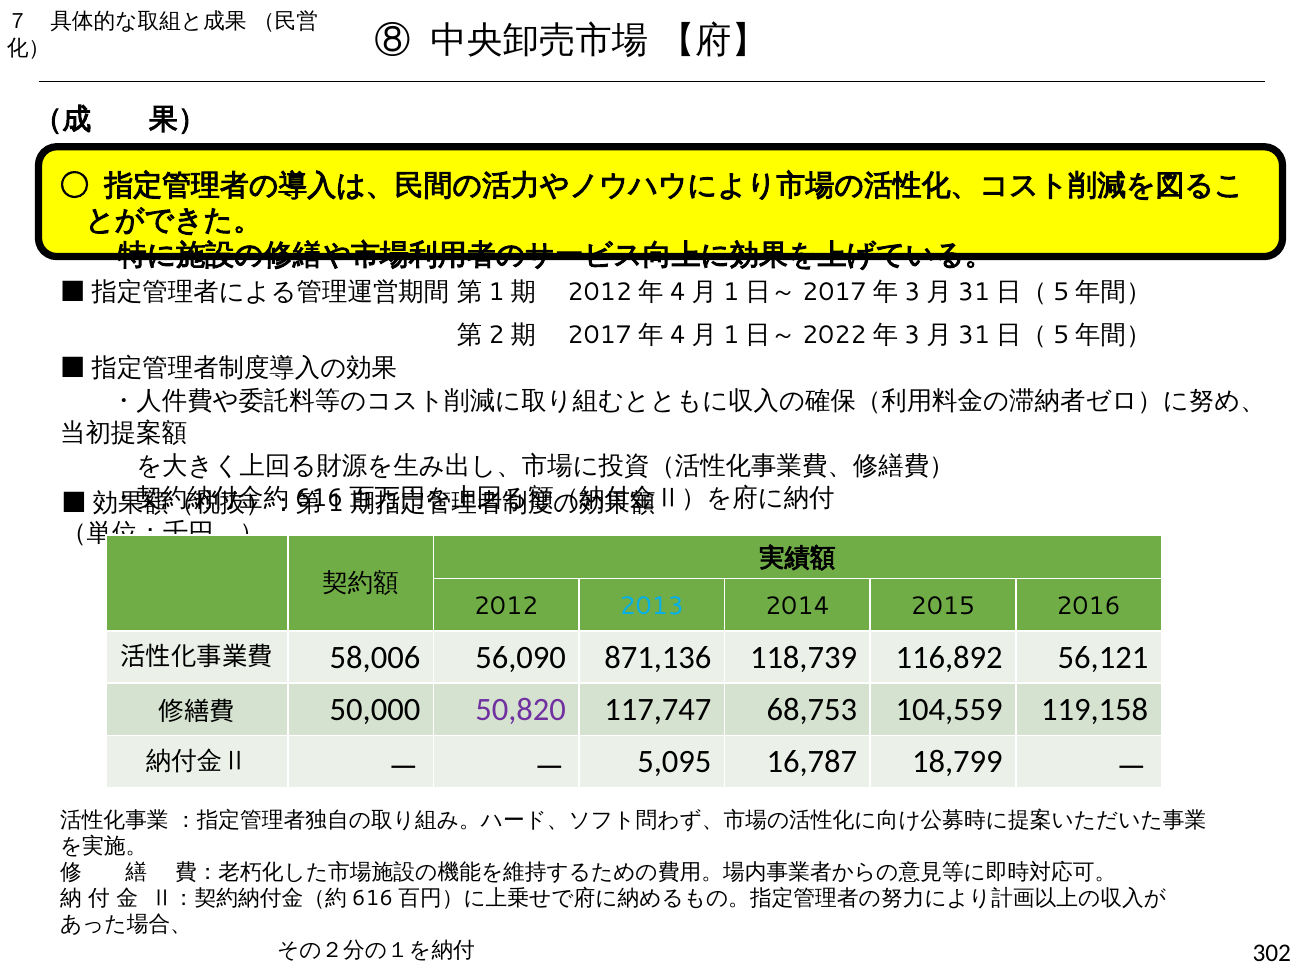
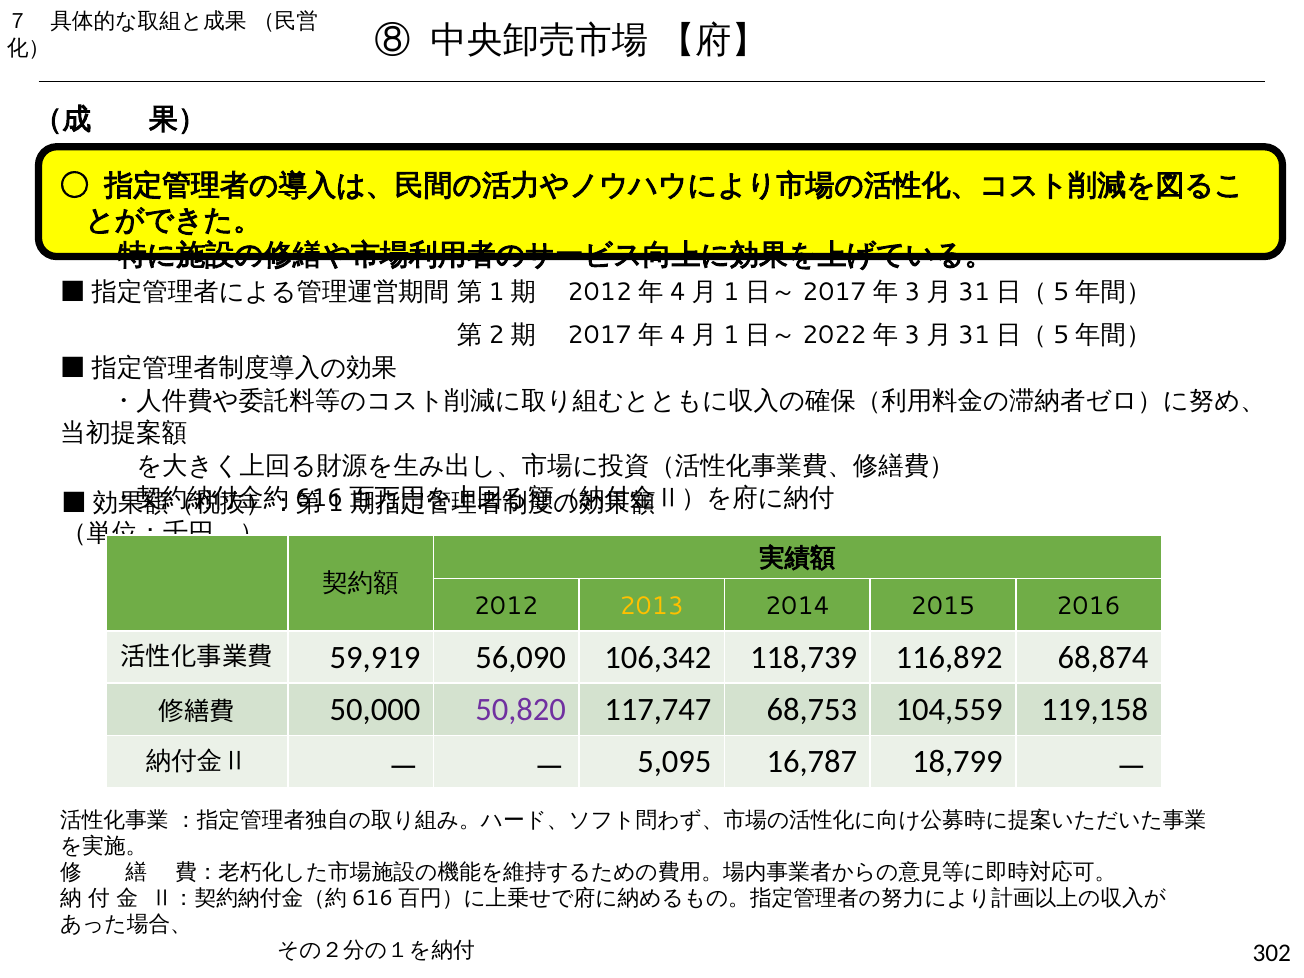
2013 colour: light blue -> yellow
58,006: 58,006 -> 59,919
871,136: 871,136 -> 106,342
56,121: 56,121 -> 68,874
